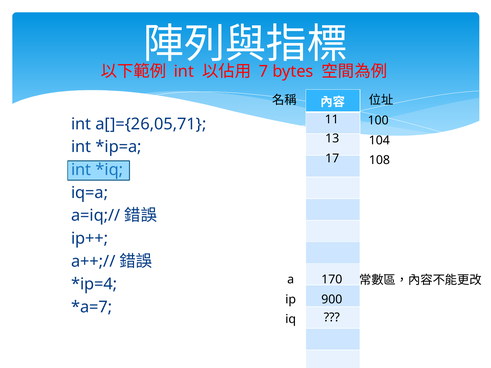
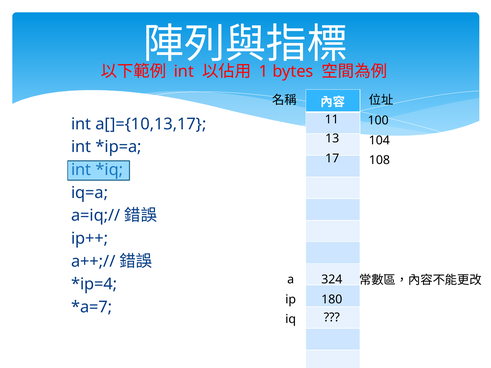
7: 7 -> 1
a[]={26,05,71: a[]={26,05,71 -> a[]={10,13,17
170: 170 -> 324
900: 900 -> 180
